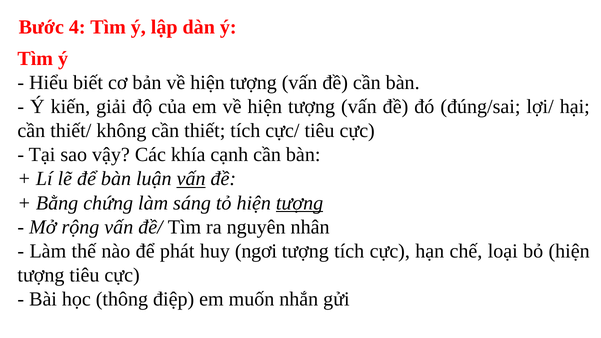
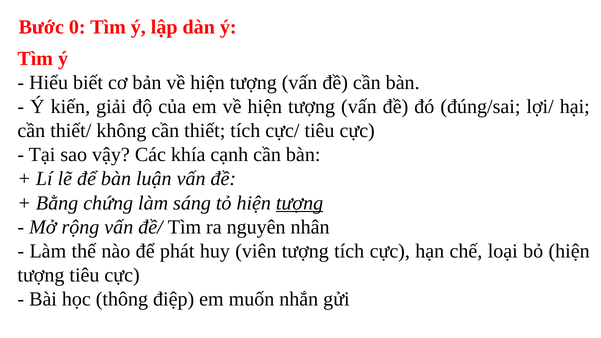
4: 4 -> 0
vấn at (191, 179) underline: present -> none
ngơi: ngơi -> viên
